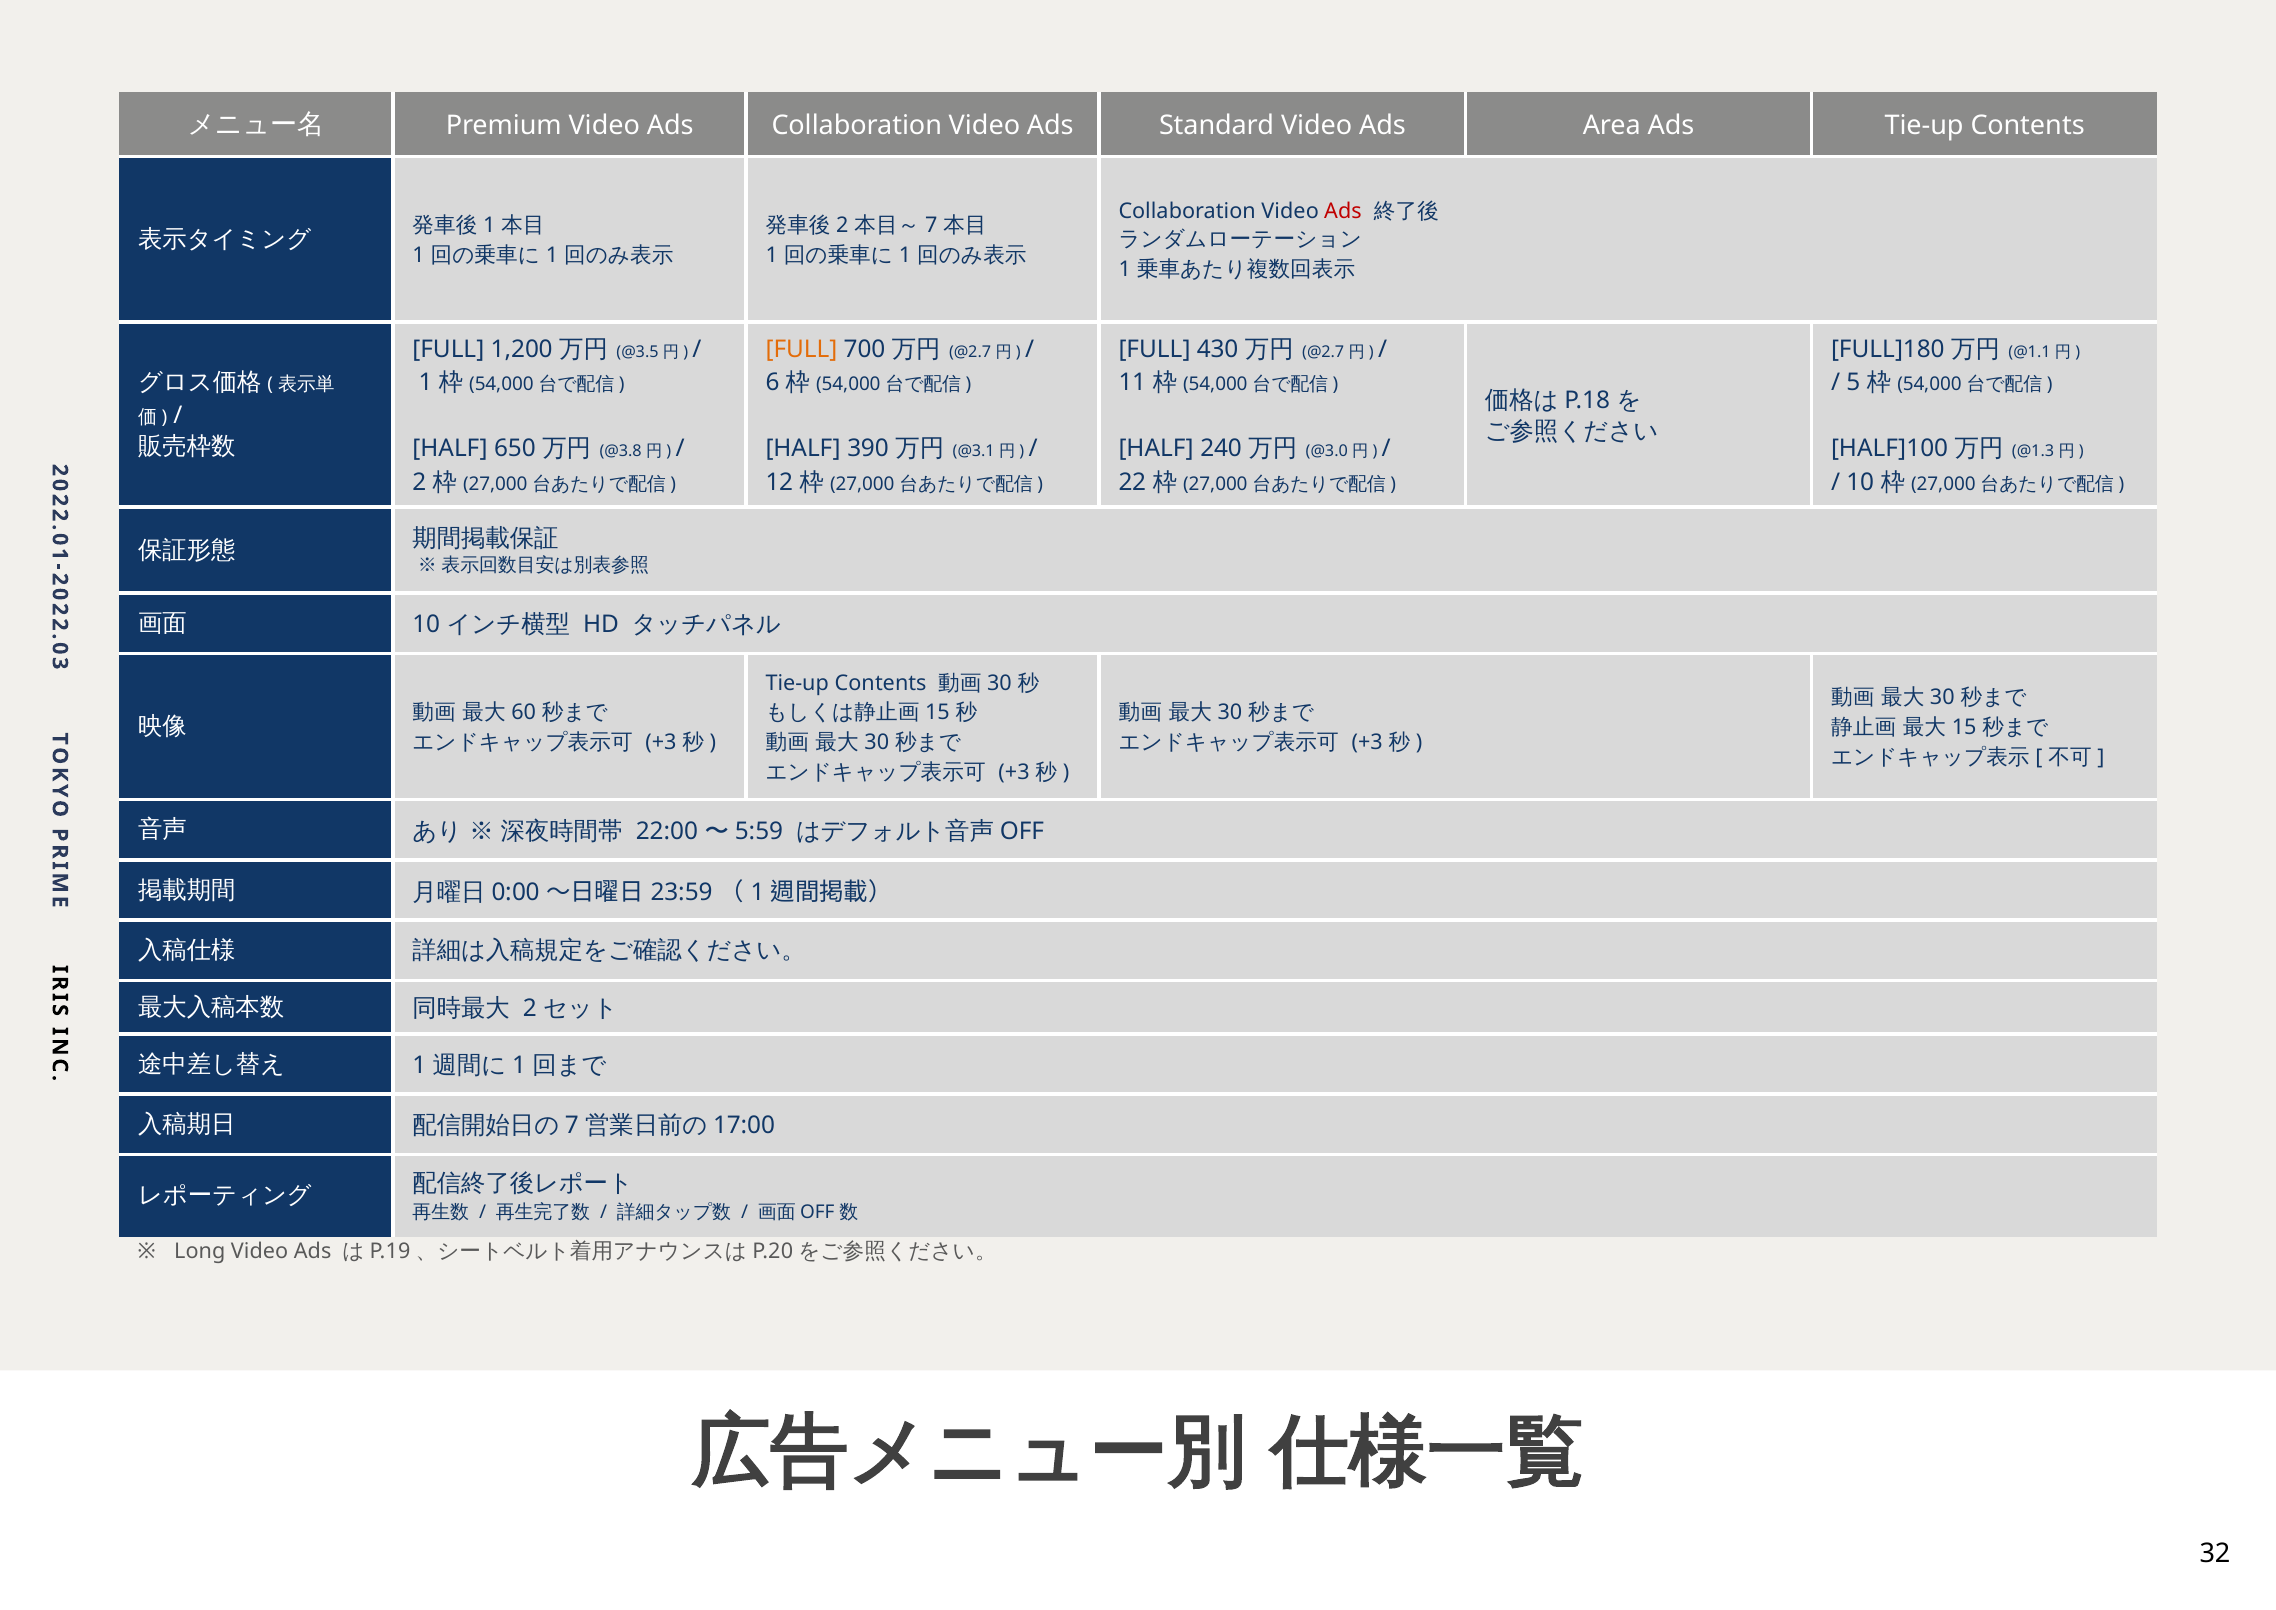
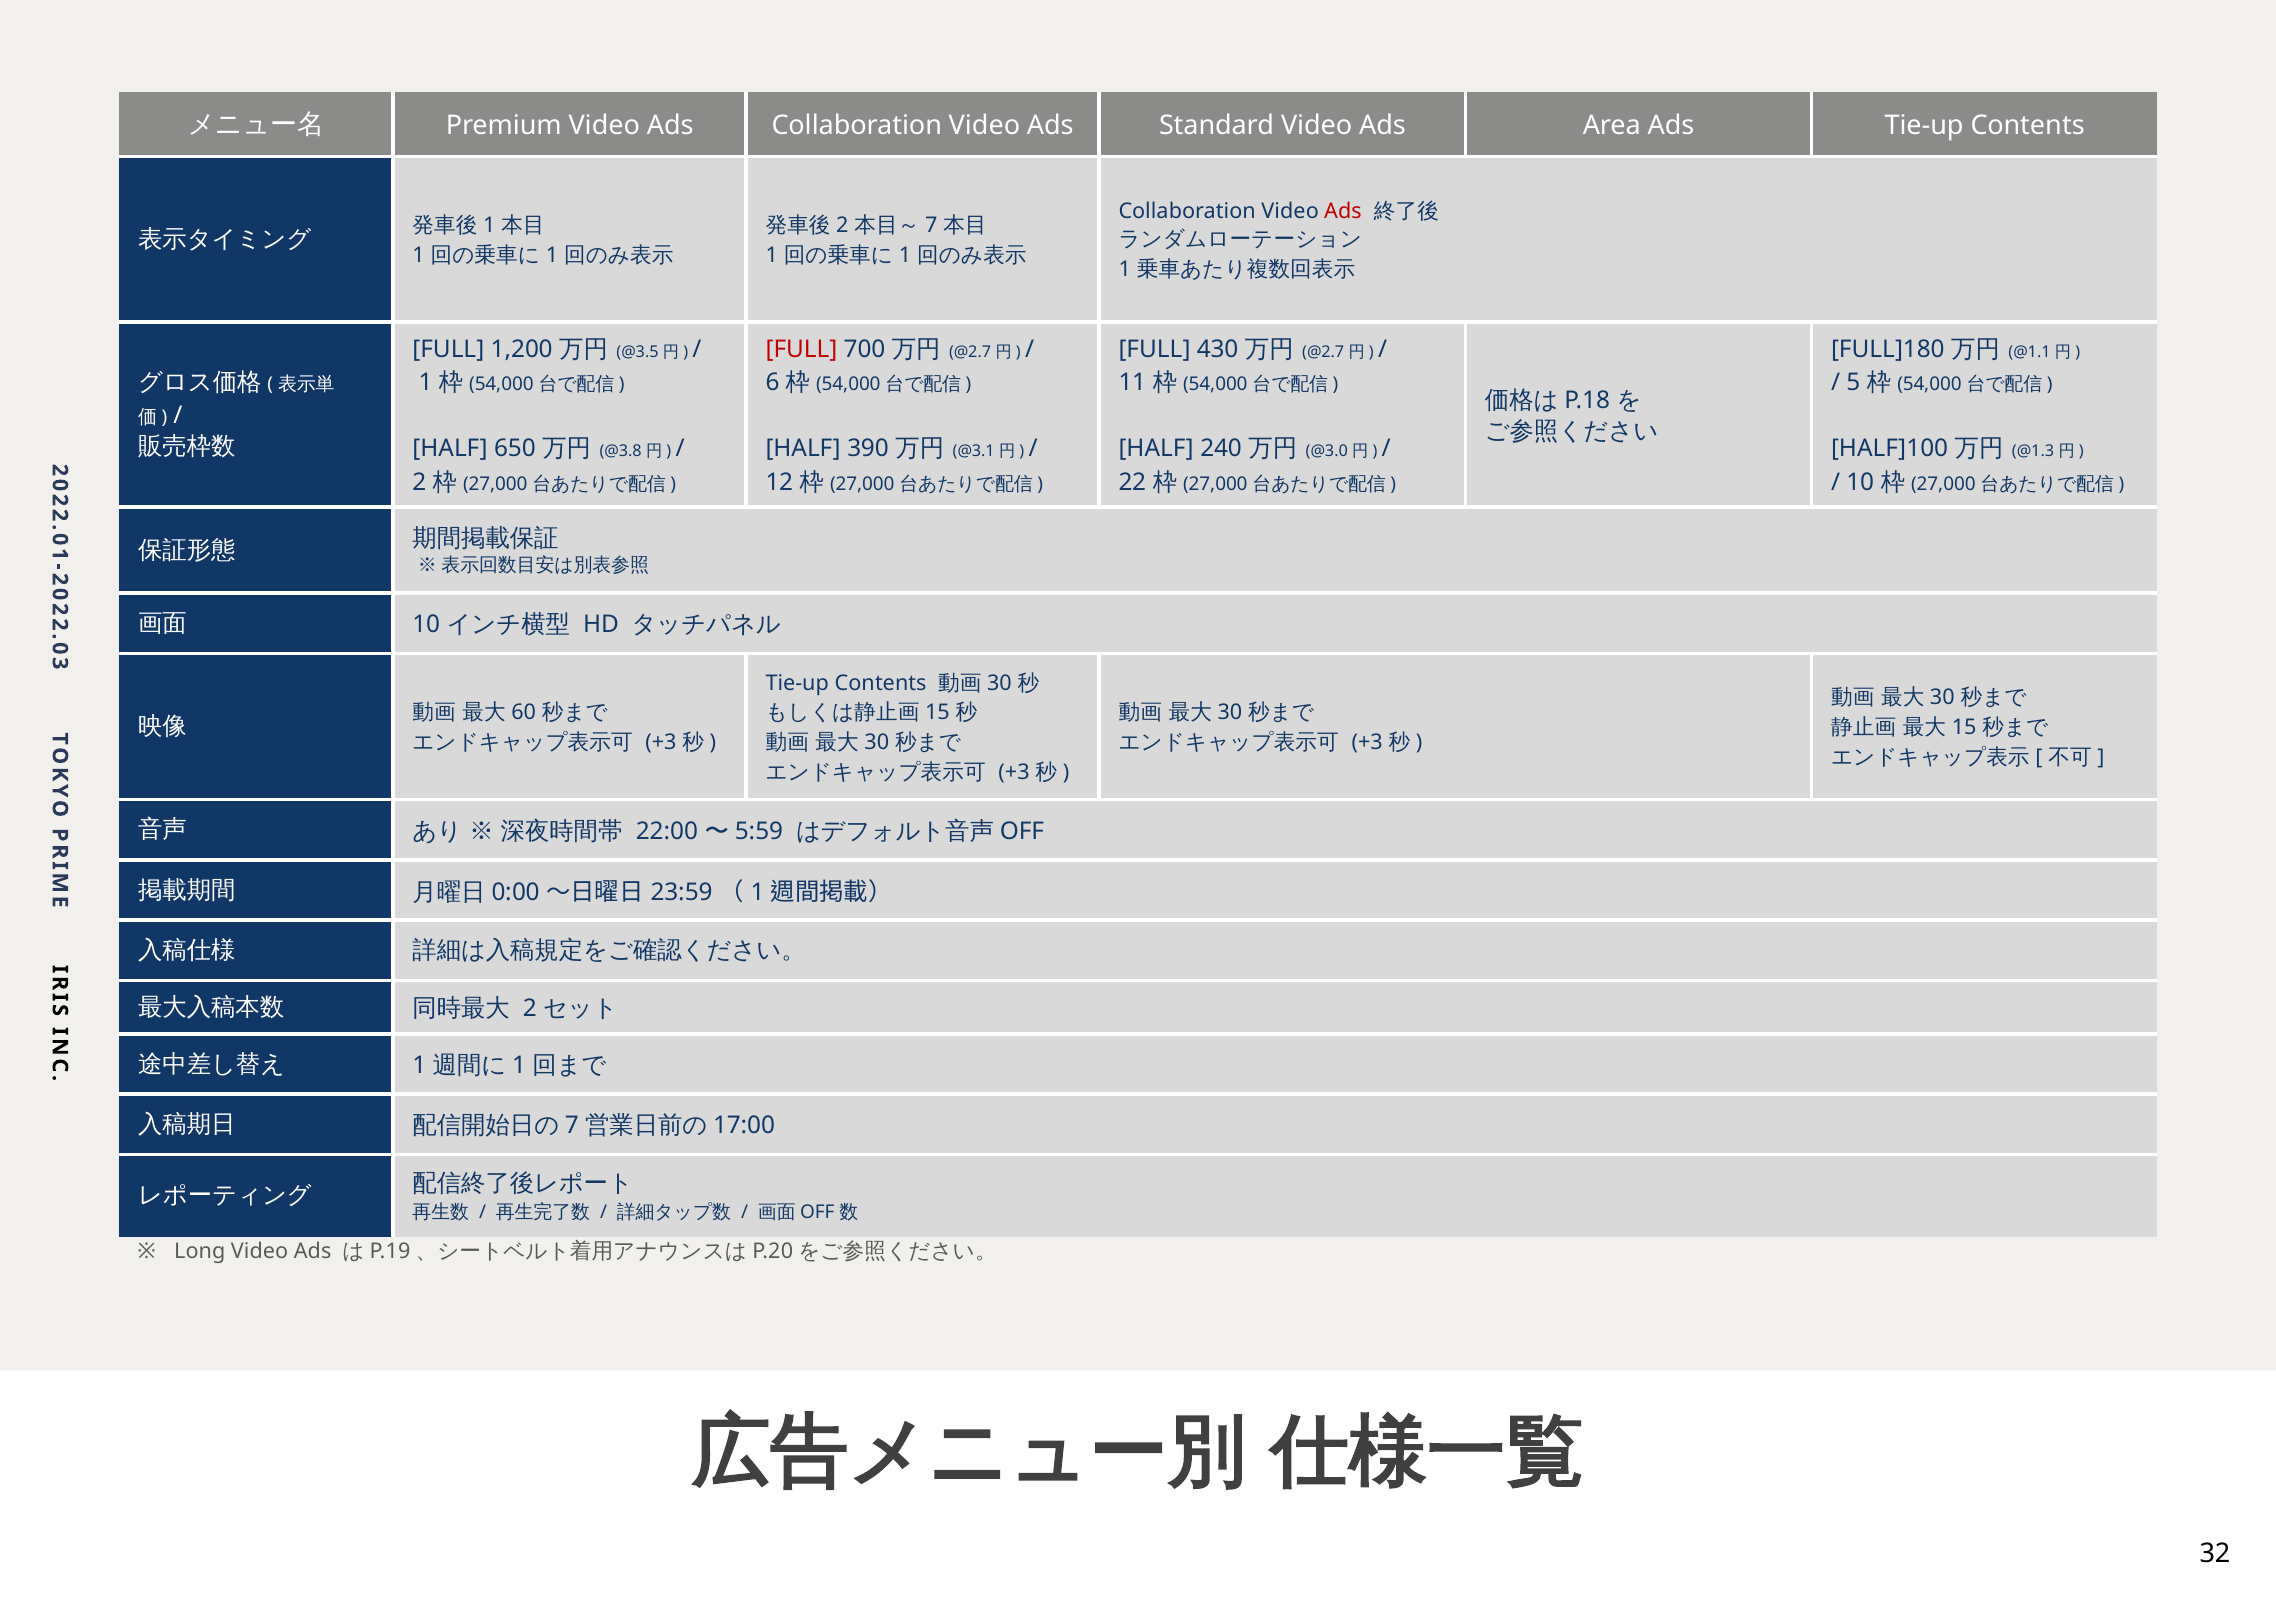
FULL at (802, 349) colour: orange -> red
